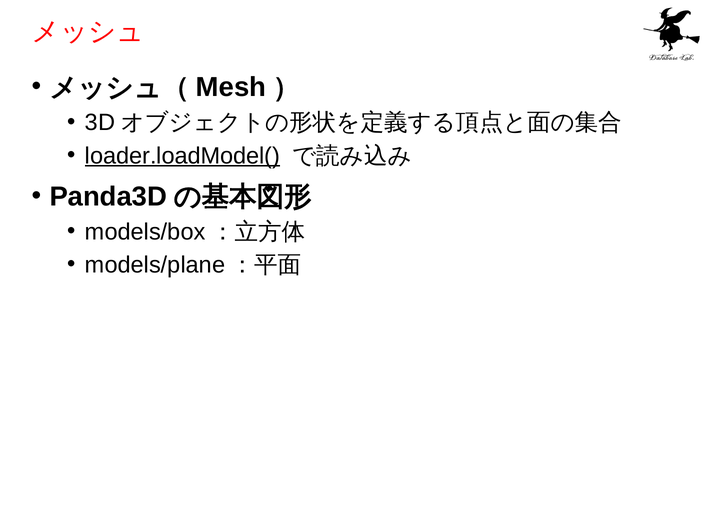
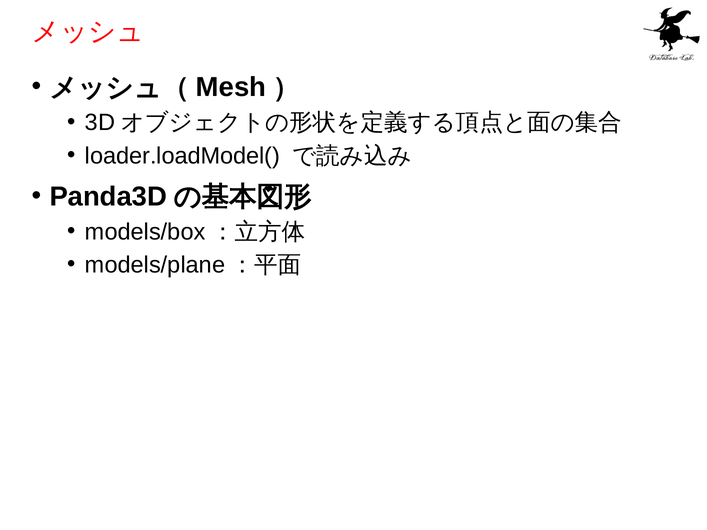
loader.loadModel( underline: present -> none
